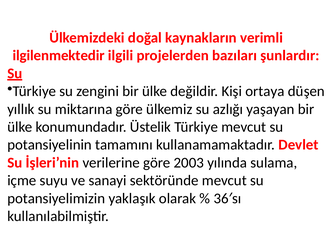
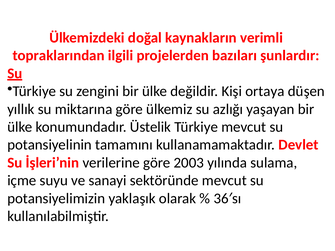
ilgilenmektedir: ilgilenmektedir -> topraklarından
